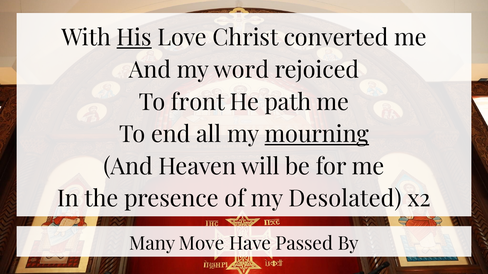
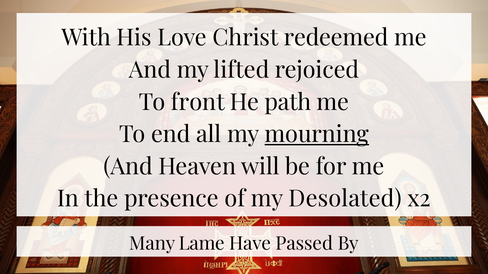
His underline: present -> none
converted: converted -> redeemed
word: word -> lifted
Move: Move -> Lame
